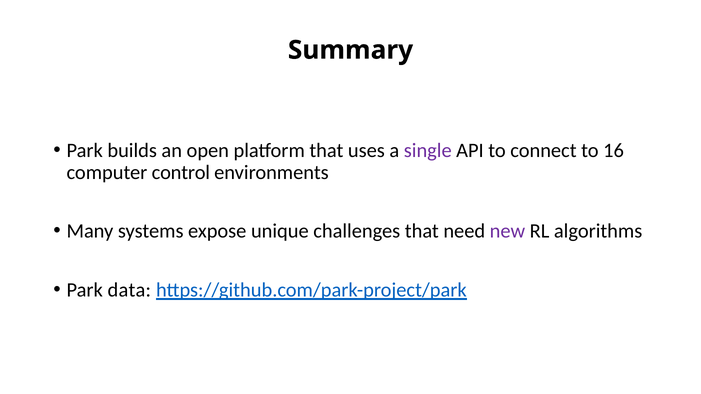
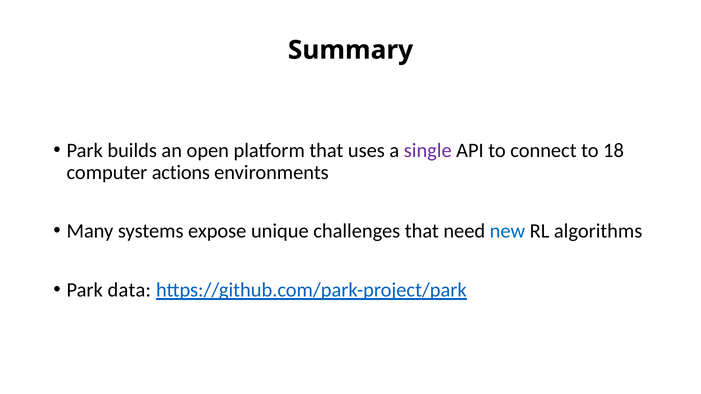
16: 16 -> 18
control: control -> actions
new colour: purple -> blue
